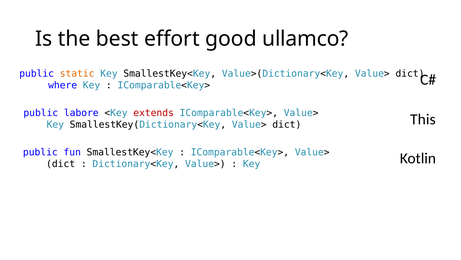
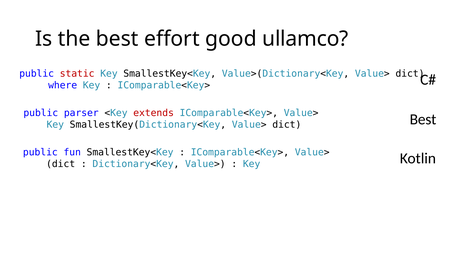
static colour: orange -> red
labore: labore -> parser
This at (423, 119): This -> Best
